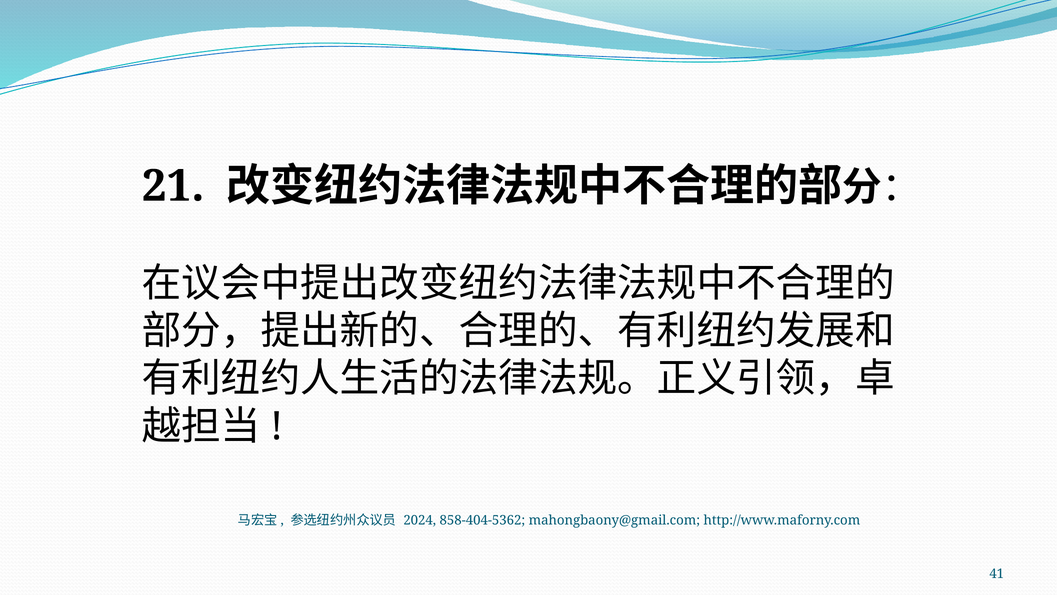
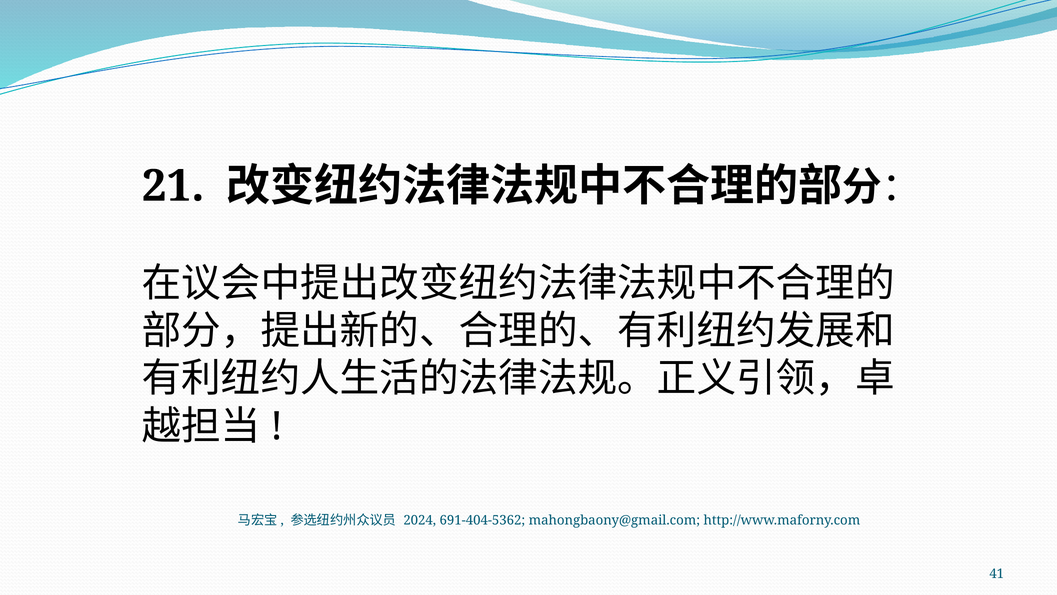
858-404-5362: 858-404-5362 -> 691-404-5362
